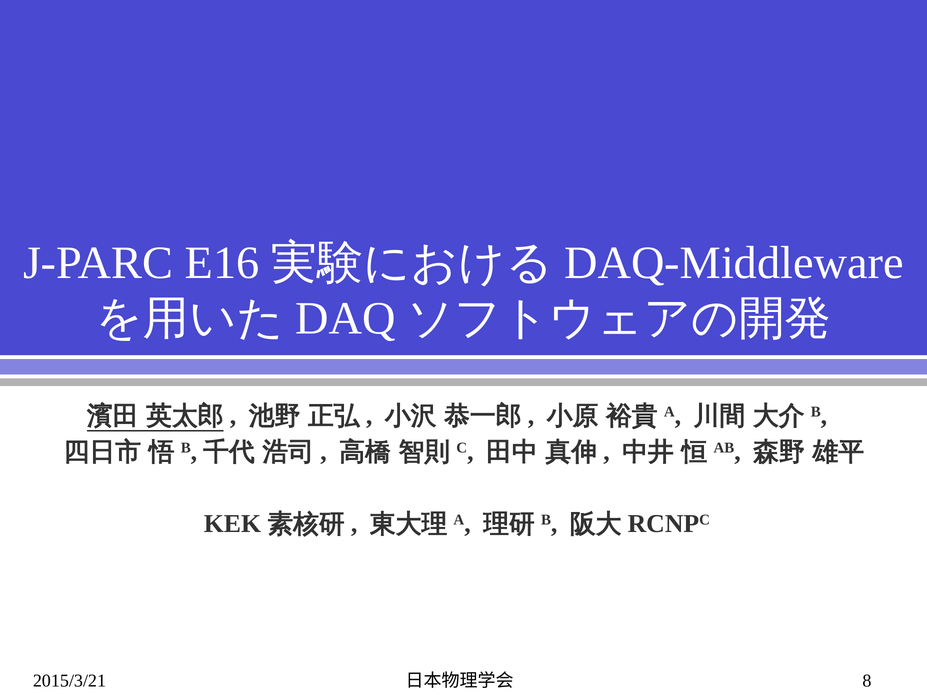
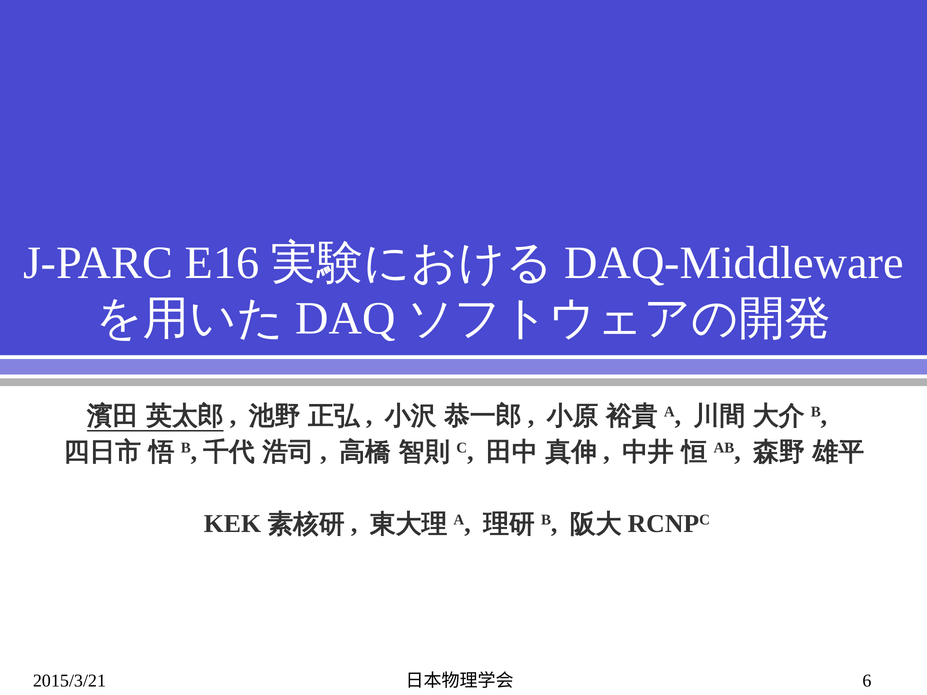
8: 8 -> 6
